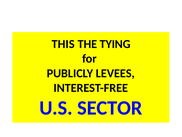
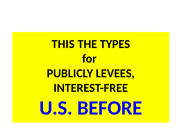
TYING: TYING -> TYPES
SECTOR: SECTOR -> BEFORE
